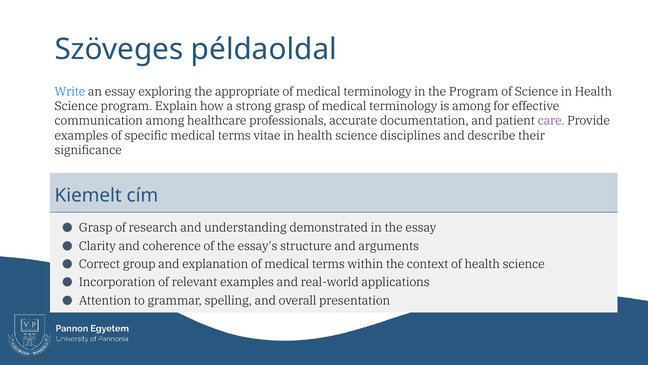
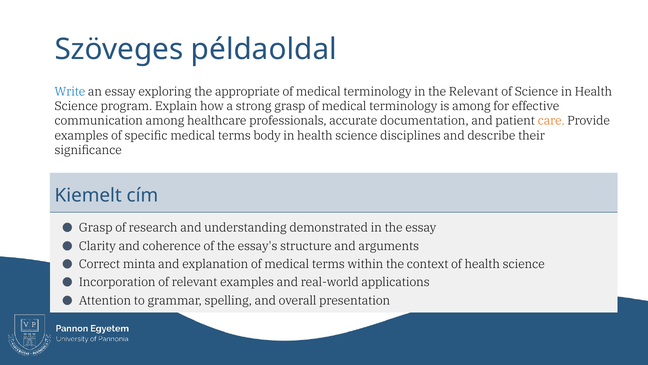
the Program: Program -> Relevant
care colour: purple -> orange
vitae: vitae -> body
group: group -> minta
